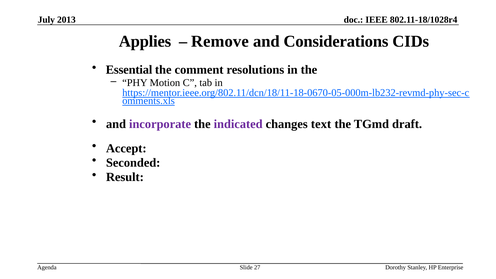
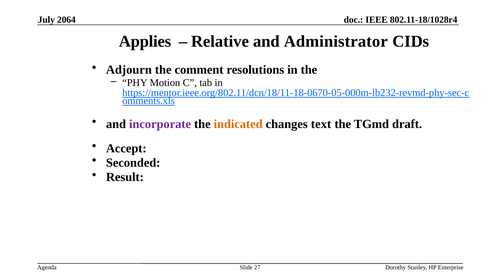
2013: 2013 -> 2064
Remove: Remove -> Relative
Considerations: Considerations -> Administrator
Essential: Essential -> Adjourn
indicated colour: purple -> orange
